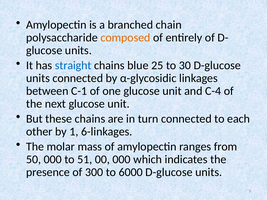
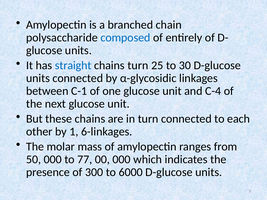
composed colour: orange -> blue
chains blue: blue -> turn
51: 51 -> 77
